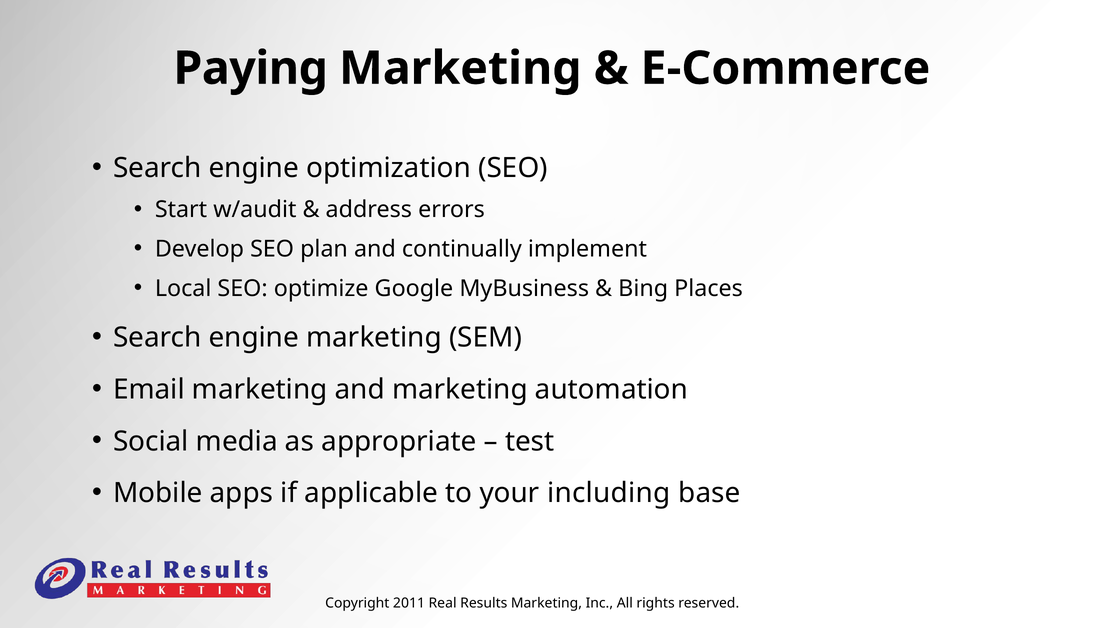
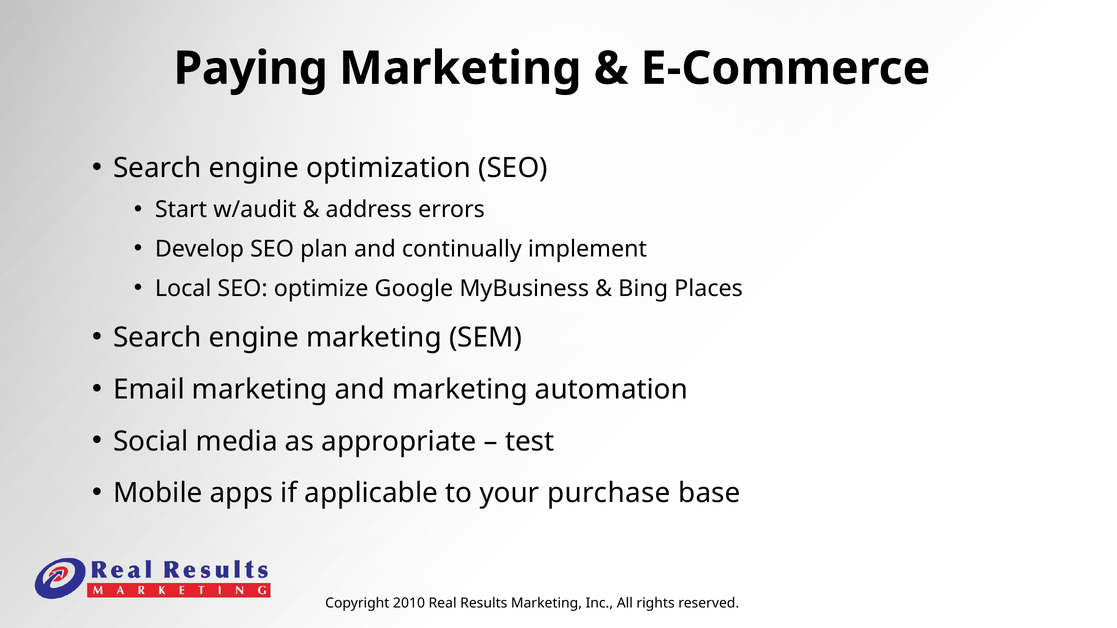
including: including -> purchase
2011: 2011 -> 2010
